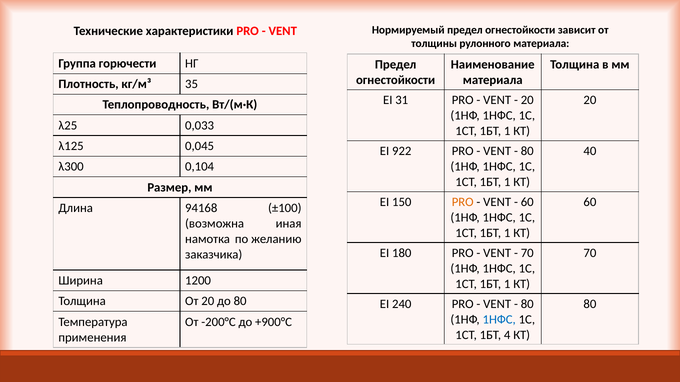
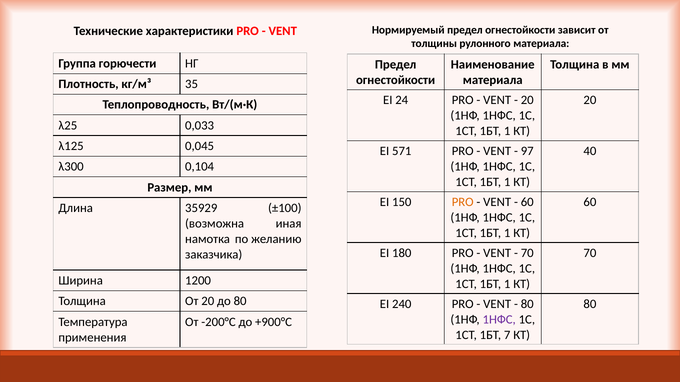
31: 31 -> 24
922: 922 -> 571
80 at (527, 151): 80 -> 97
94168: 94168 -> 35929
1НФС at (499, 320) colour: blue -> purple
4: 4 -> 7
